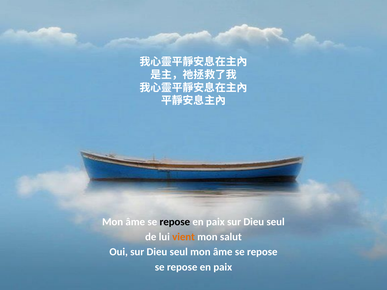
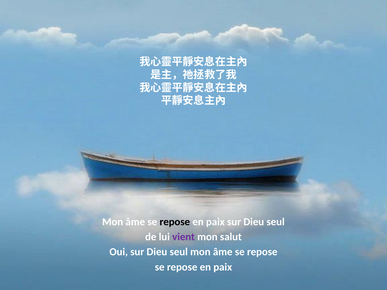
vient colour: orange -> purple
